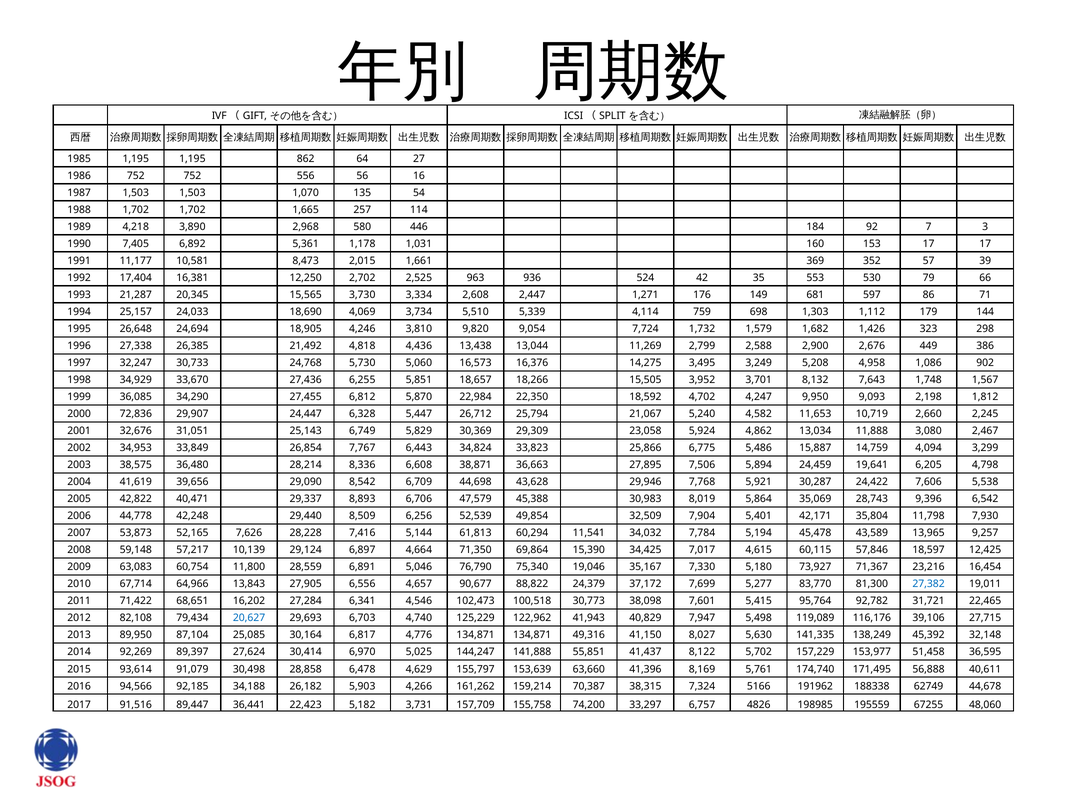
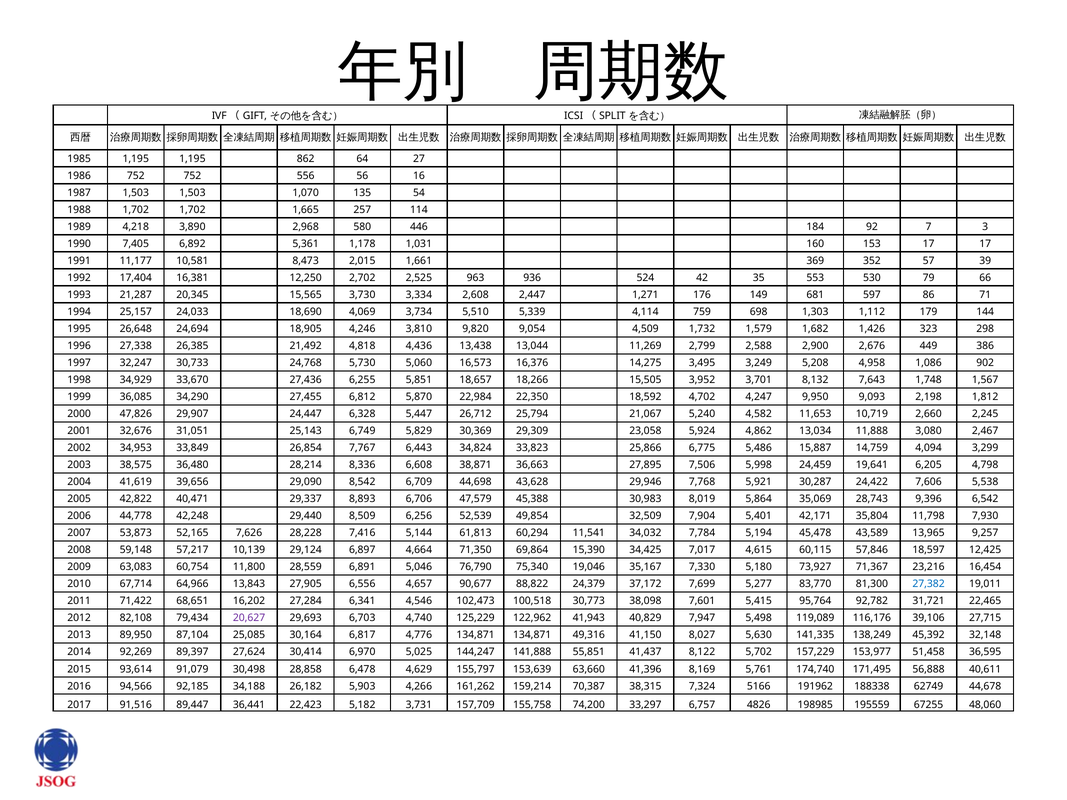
7,724: 7,724 -> 4,509
72,836: 72,836 -> 47,826
5,894: 5,894 -> 5,998
20,627 colour: blue -> purple
